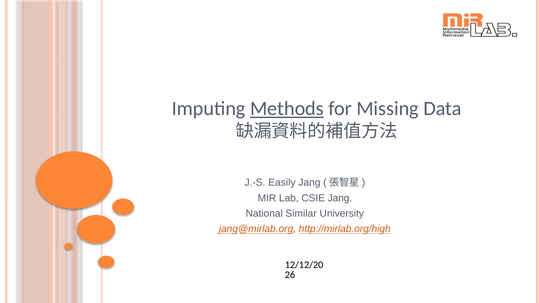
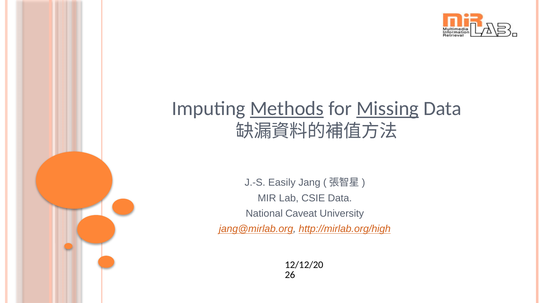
Missing underline: none -> present
CSIE Jang: Jang -> Data
Similar: Similar -> Caveat
